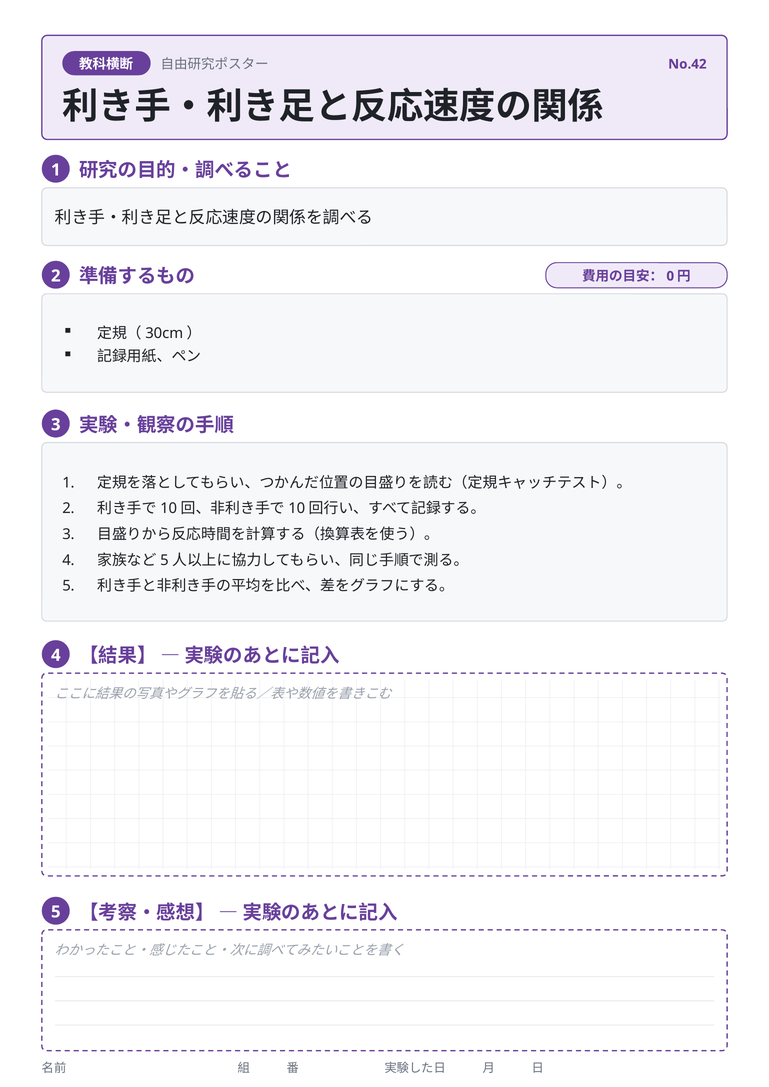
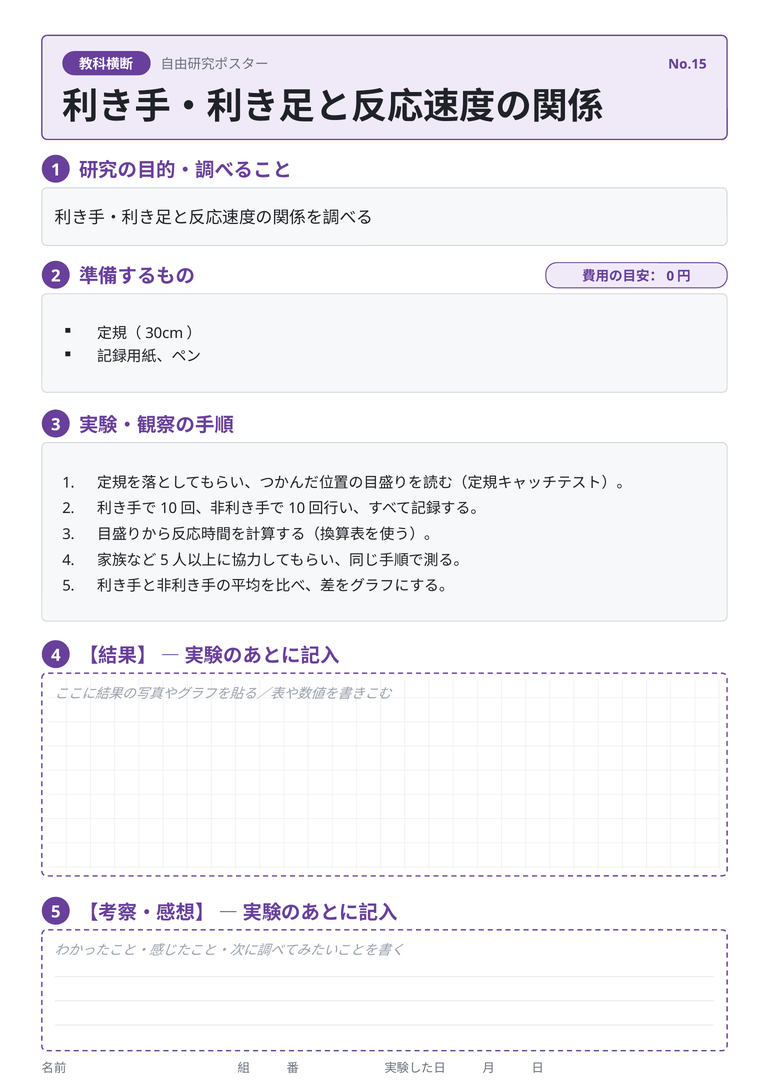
No.42: No.42 -> No.15
